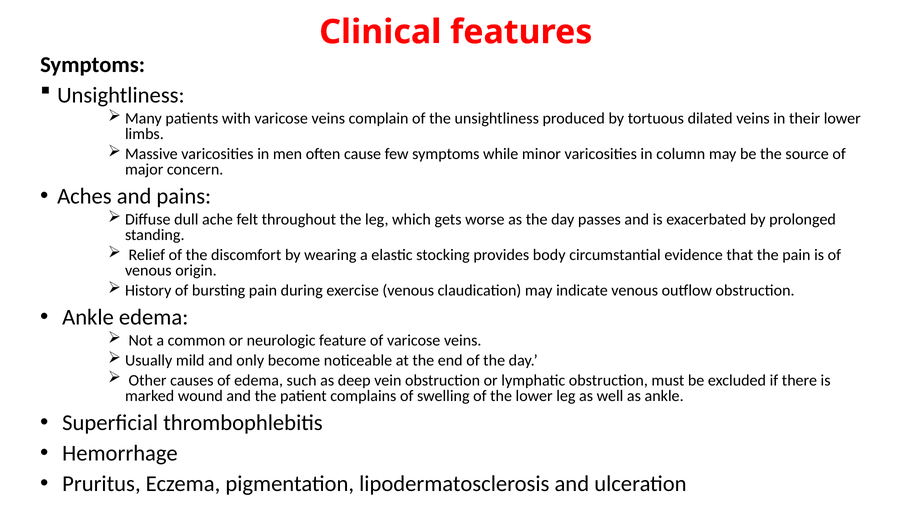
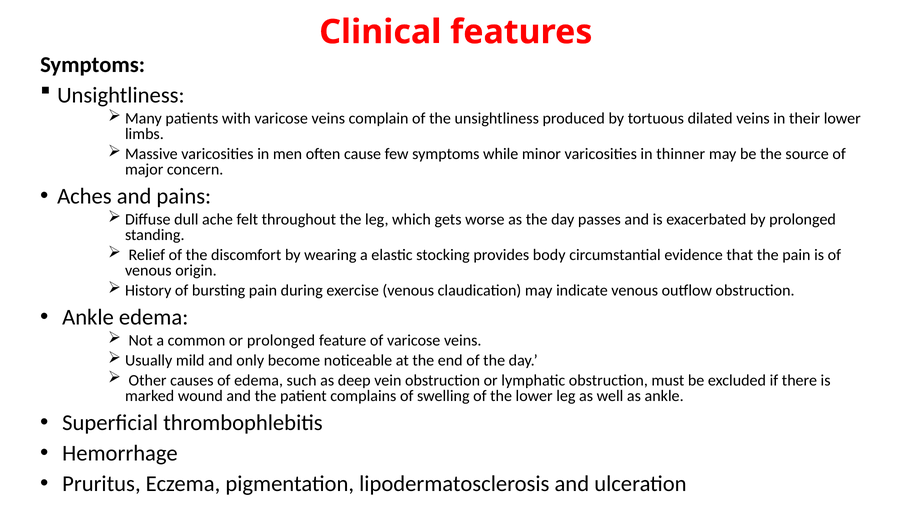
column: column -> thinner
or neurologic: neurologic -> prolonged
